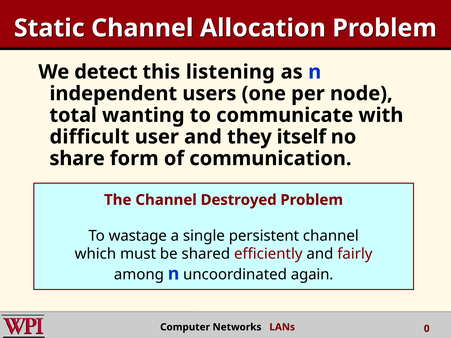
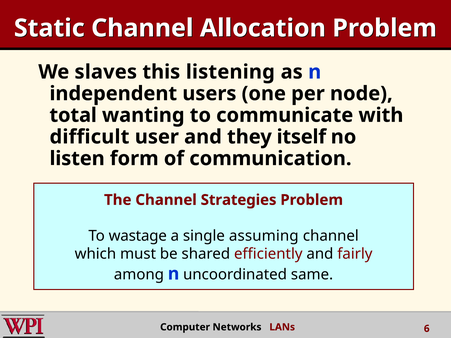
detect: detect -> slaves
share: share -> listen
Destroyed: Destroyed -> Strategies
persistent: persistent -> assuming
again: again -> same
0: 0 -> 6
